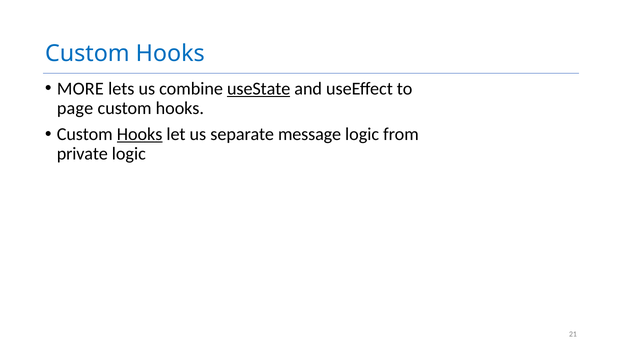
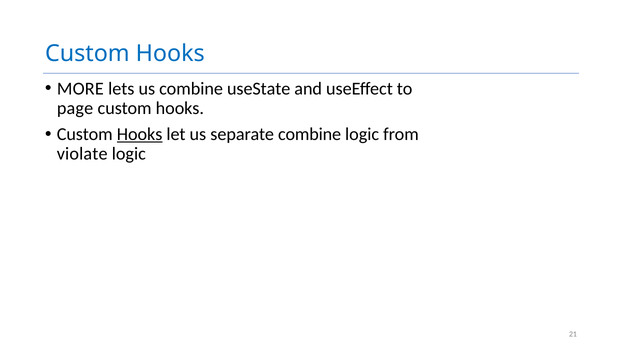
useState underline: present -> none
separate message: message -> combine
private: private -> violate
